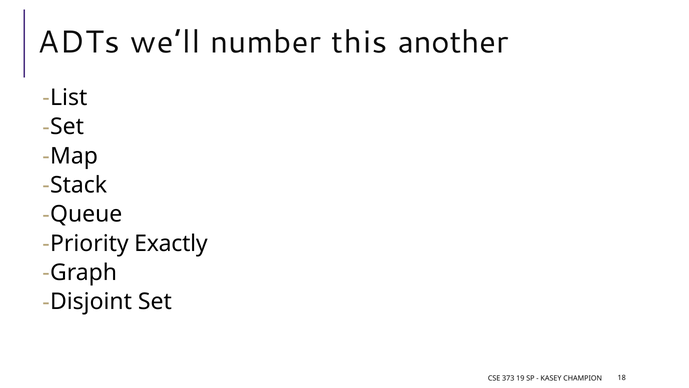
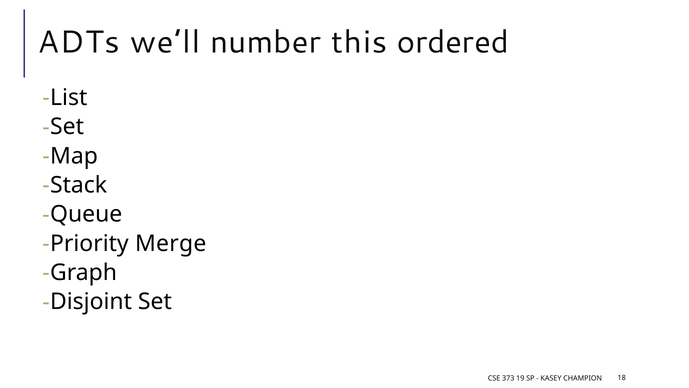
another: another -> ordered
Exactly: Exactly -> Merge
